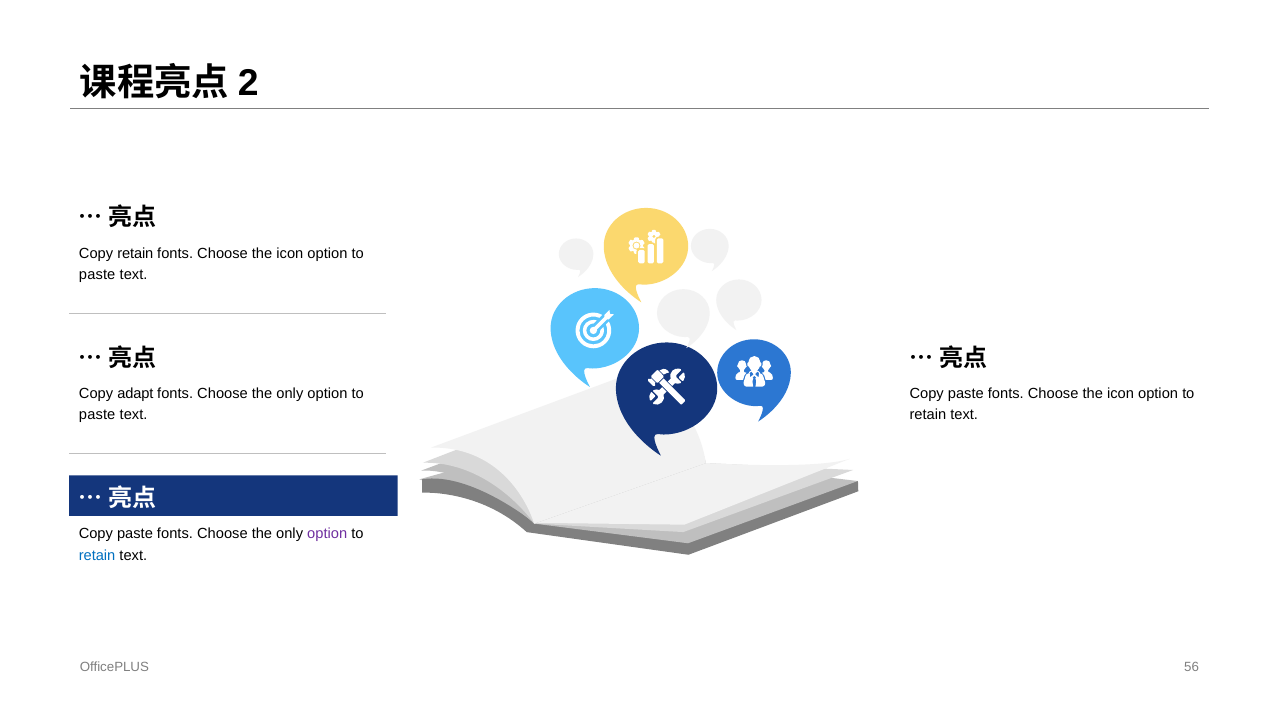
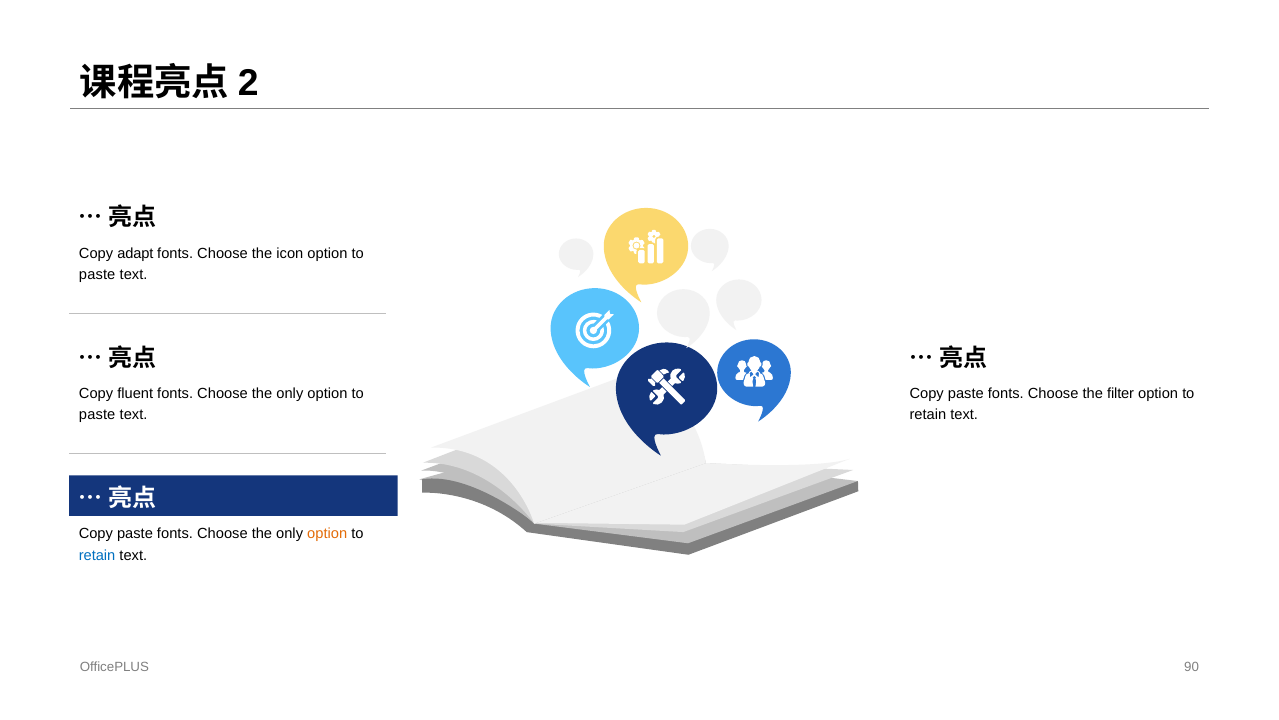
Copy retain: retain -> adapt
adapt: adapt -> fluent
icon at (1121, 393): icon -> filter
option at (327, 534) colour: purple -> orange
56: 56 -> 90
